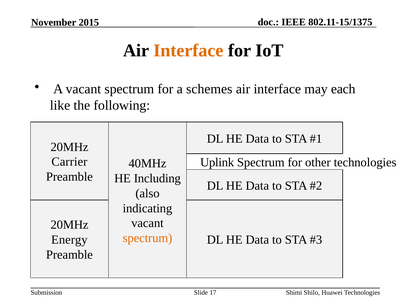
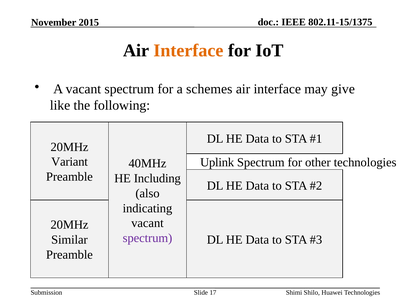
each: each -> give
Carrier: Carrier -> Variant
spectrum at (147, 238) colour: orange -> purple
Energy: Energy -> Similar
